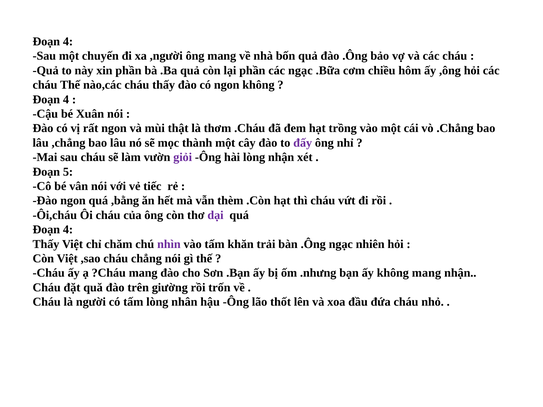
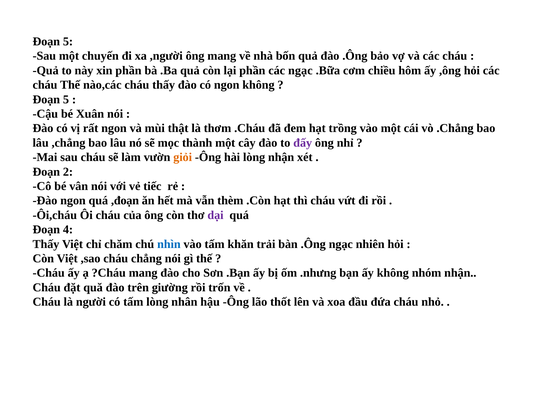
4 at (68, 42): 4 -> 5
4 at (66, 99): 4 -> 5
giỏi colour: purple -> orange
5: 5 -> 2
,bằng: ,bằng -> ,đoạn
nhìn colour: purple -> blue
không mang: mang -> nhóm
